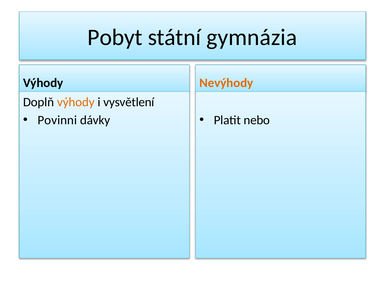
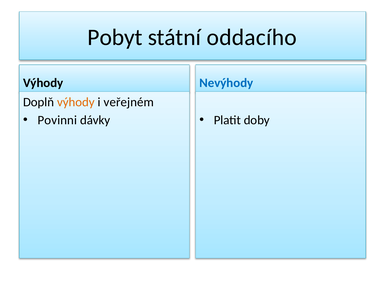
gymnázia: gymnázia -> oddacího
Nevýhody colour: orange -> blue
vysvětlení: vysvětlení -> veřejném
nebo: nebo -> doby
